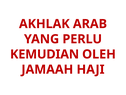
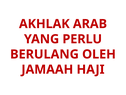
KEMUDIAN: KEMUDIAN -> BERULANG
